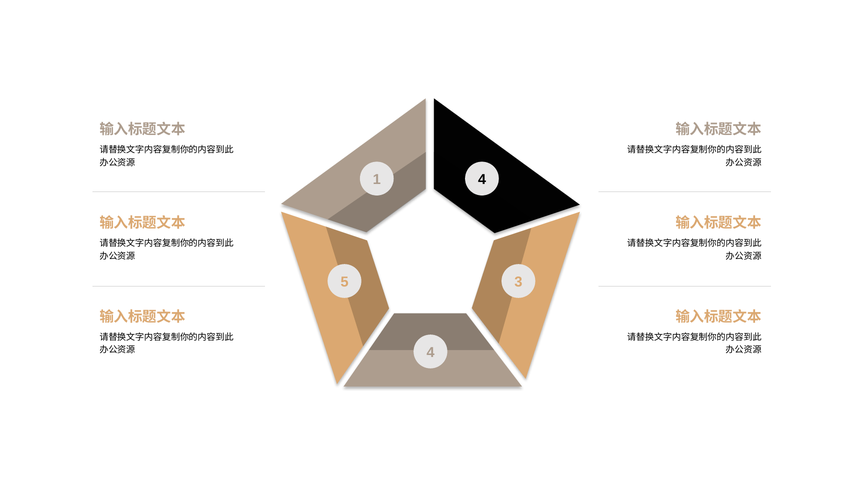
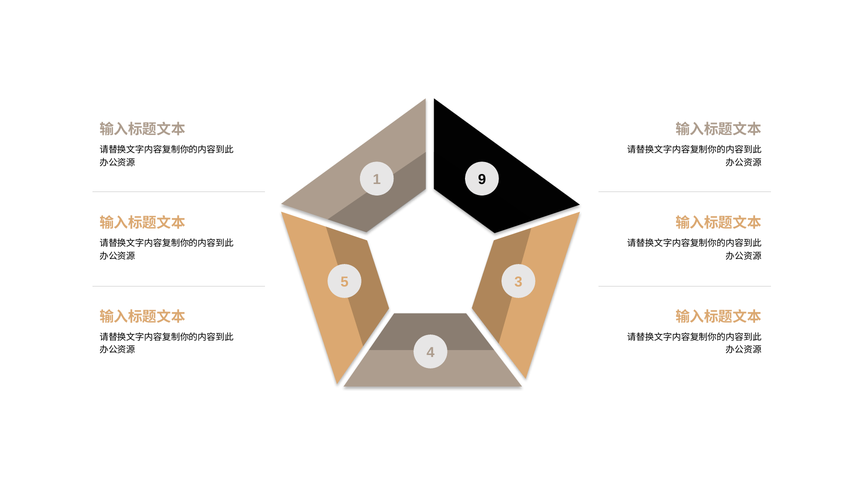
1 4: 4 -> 9
